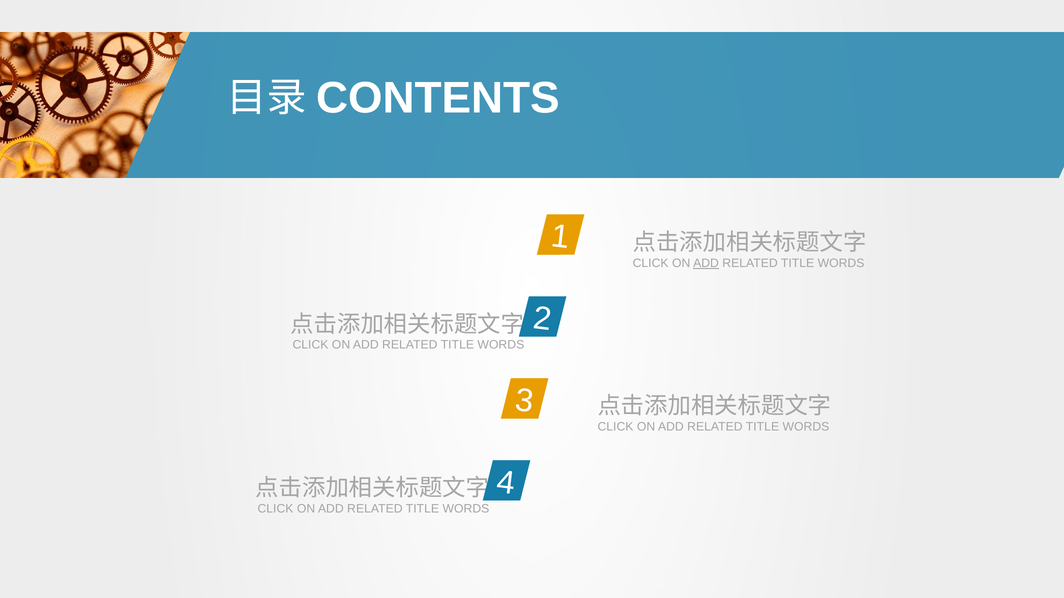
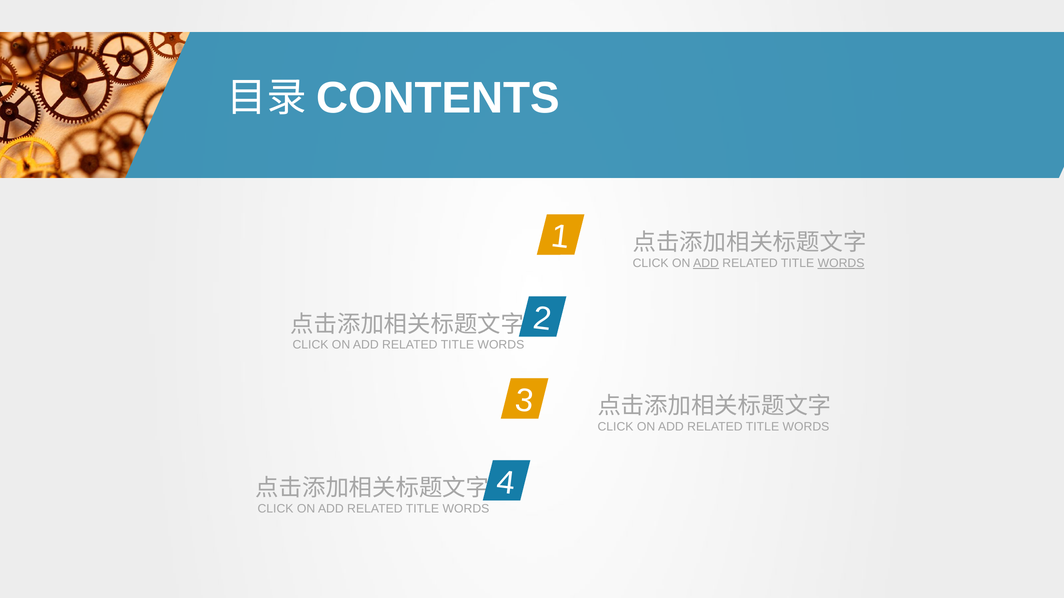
WORDS at (841, 263) underline: none -> present
